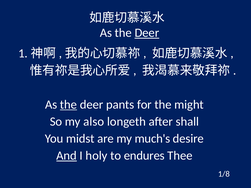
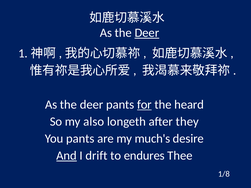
the at (69, 105) underline: present -> none
for underline: none -> present
might: might -> heard
shall: shall -> they
You midst: midst -> pants
holy: holy -> drift
